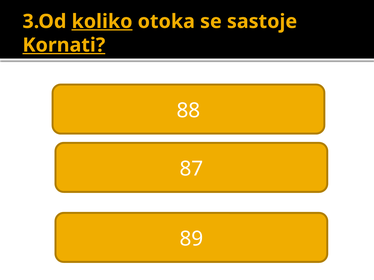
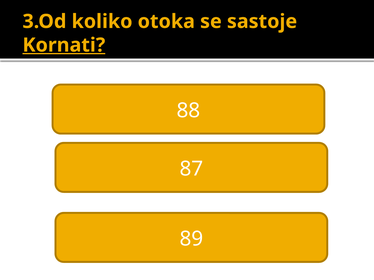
koliko underline: present -> none
